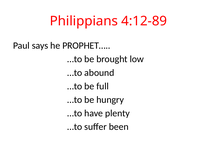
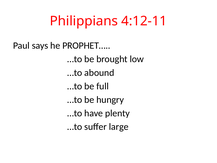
4:12-89: 4:12-89 -> 4:12-11
been: been -> large
